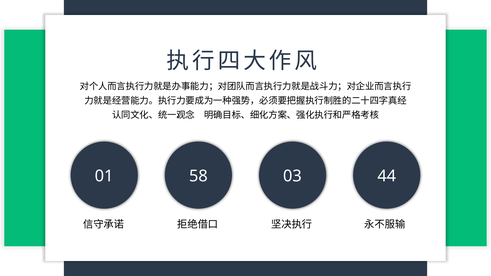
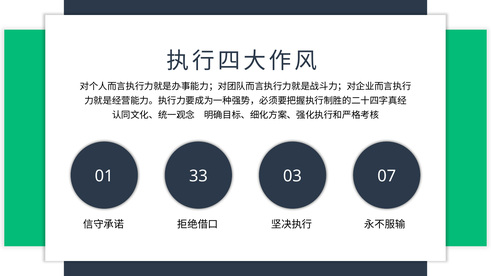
58: 58 -> 33
44: 44 -> 07
